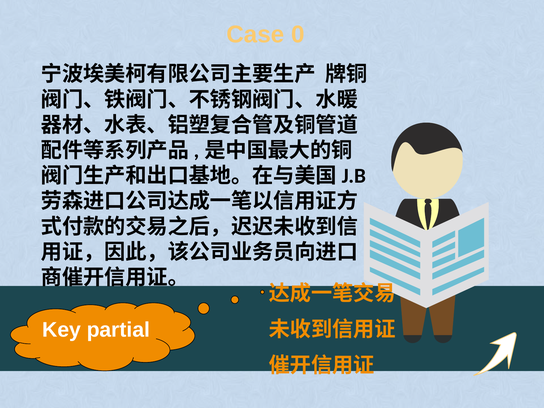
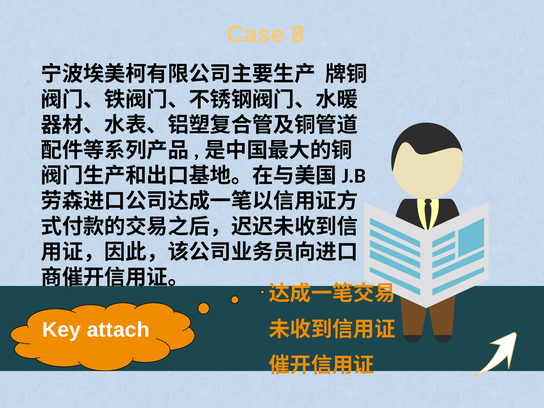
0: 0 -> 8
partial: partial -> attach
